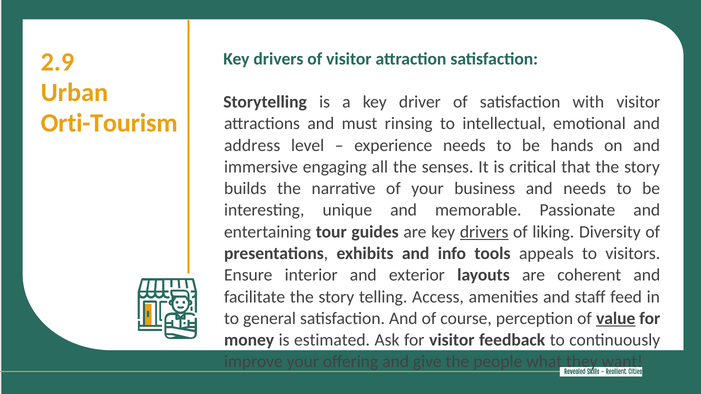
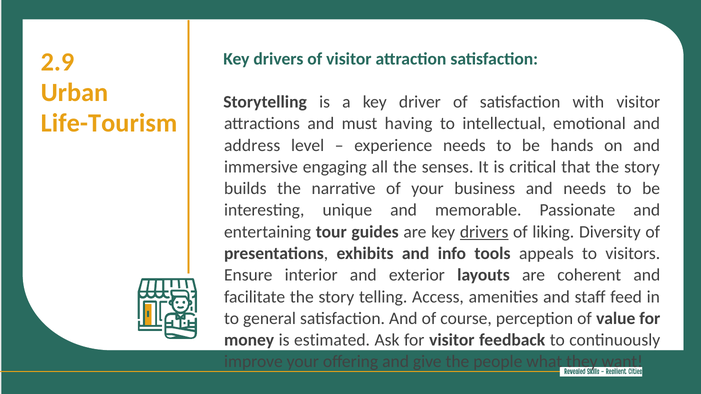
Orti-Tourism: Orti-Tourism -> Life-Tourism
rinsing: rinsing -> having
value underline: present -> none
